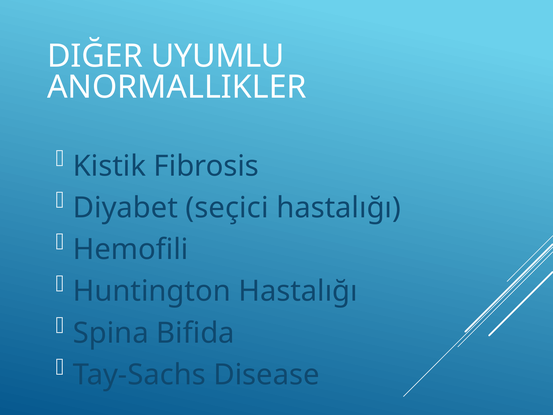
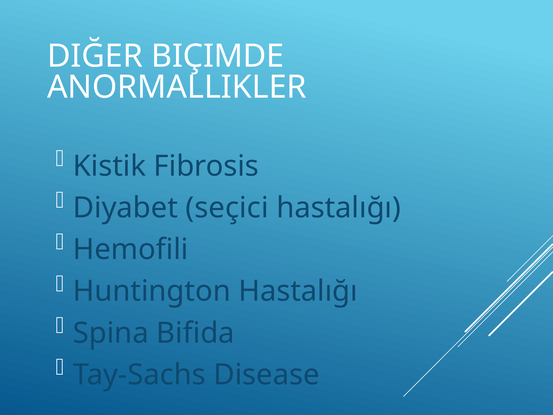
UYUMLU: UYUMLU -> BIÇIMDE
